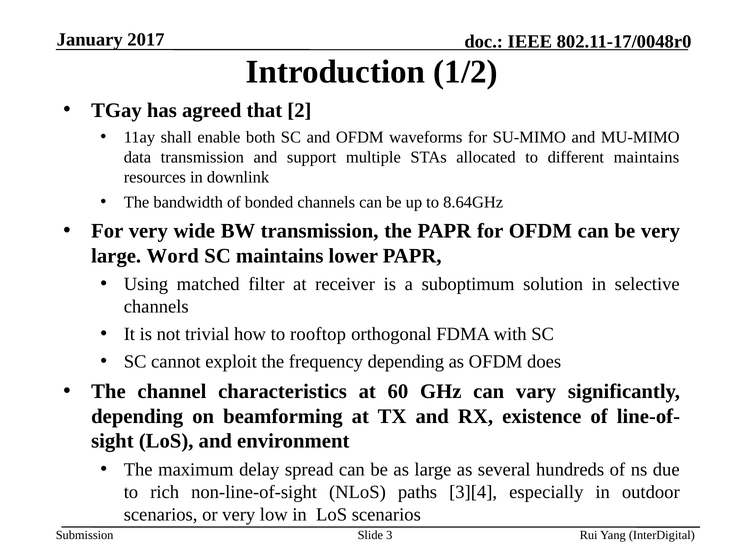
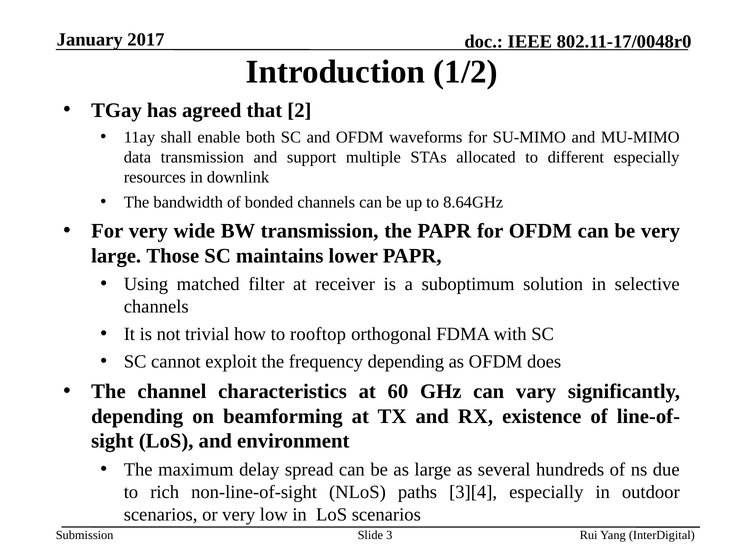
different maintains: maintains -> especially
Word: Word -> Those
